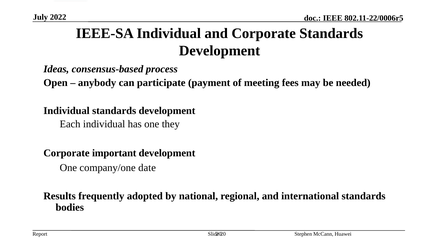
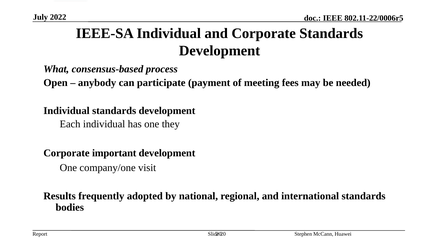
Ideas: Ideas -> What
date: date -> visit
